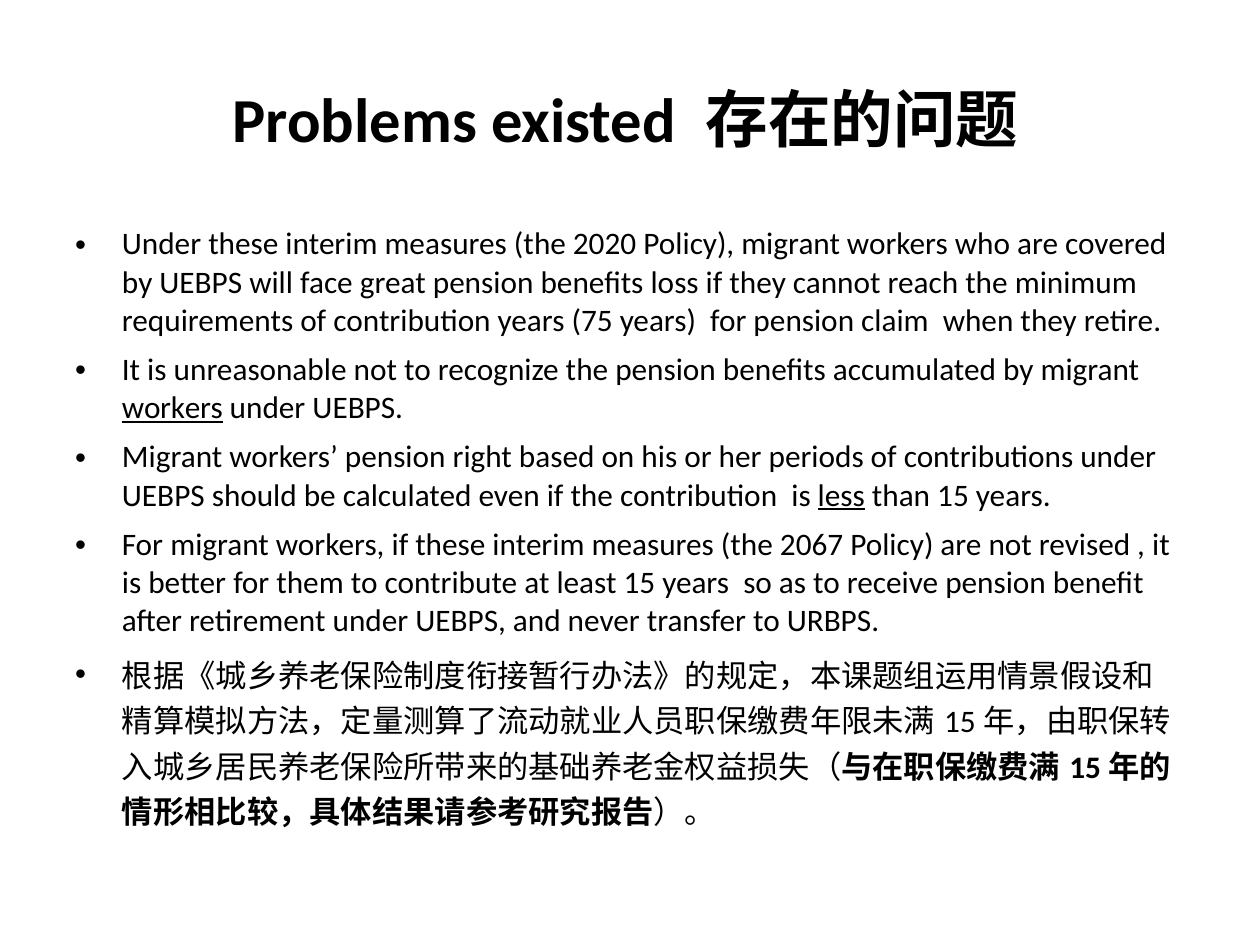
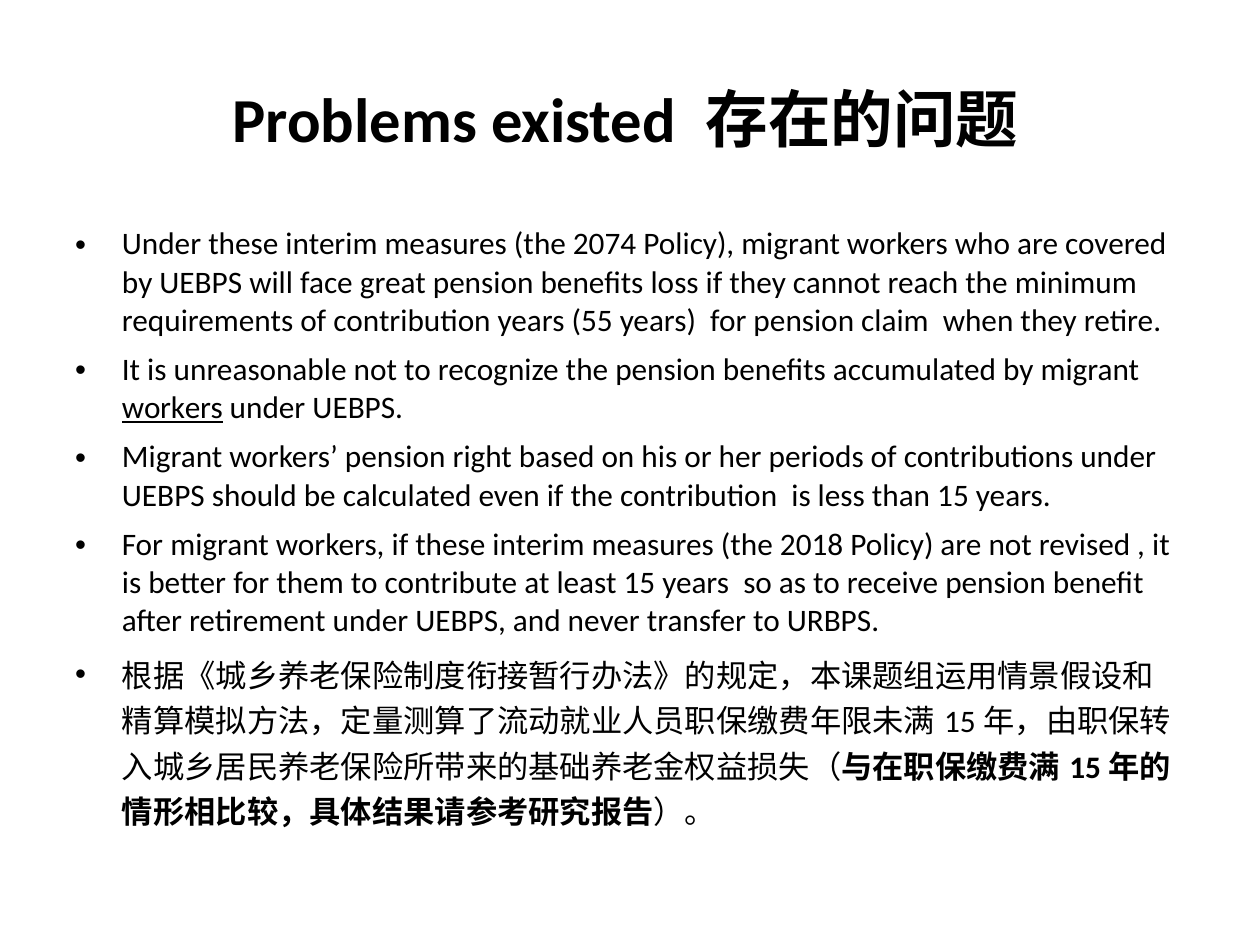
2020: 2020 -> 2074
75: 75 -> 55
less underline: present -> none
2067: 2067 -> 2018
